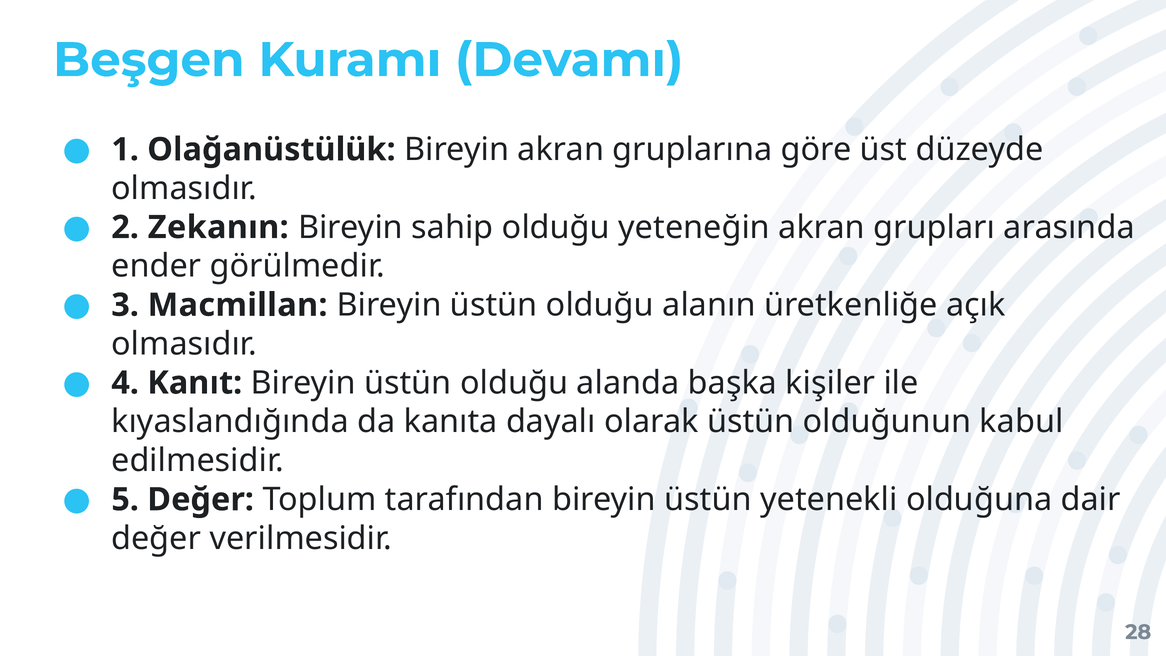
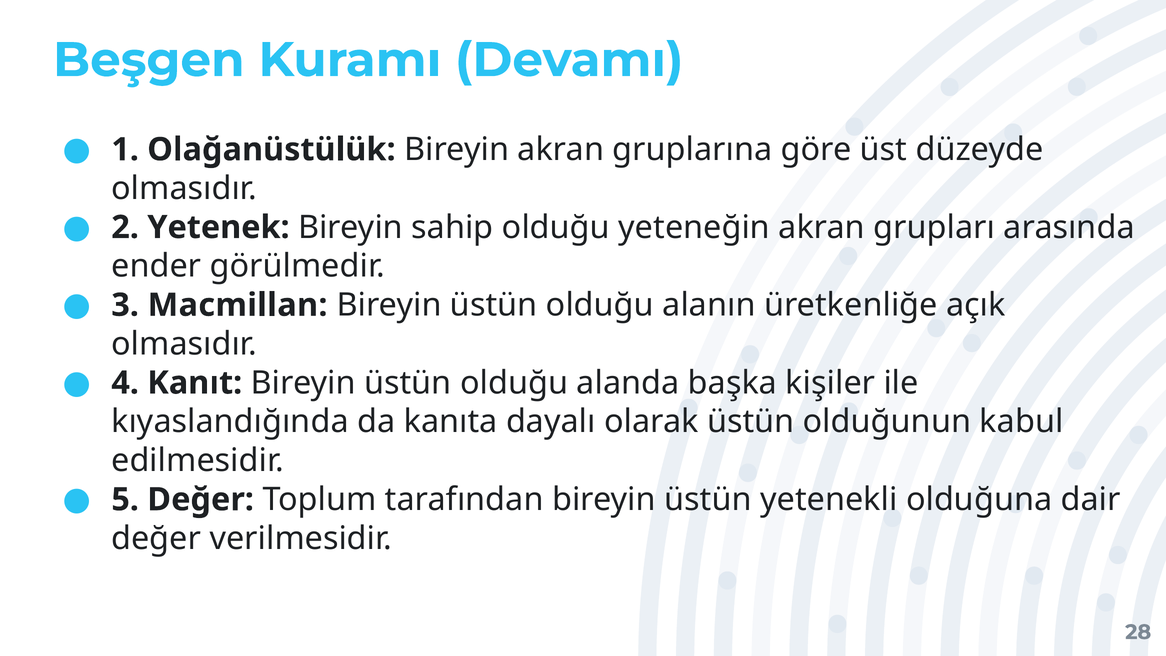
Zekanın: Zekanın -> Yetenek
